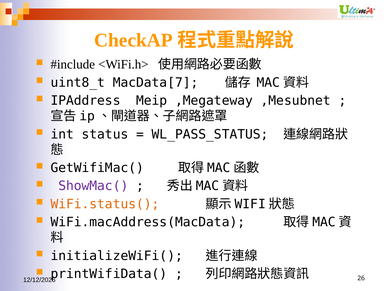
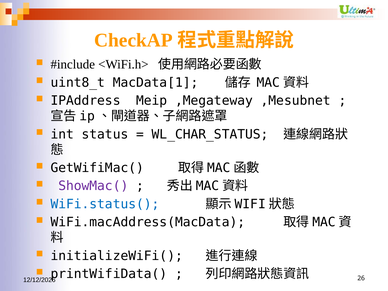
MacData[7: MacData[7 -> MacData[1
WL_PASS_STATUS: WL_PASS_STATUS -> WL_CHAR_STATUS
WiFi.status( colour: orange -> blue
